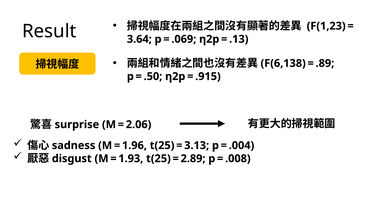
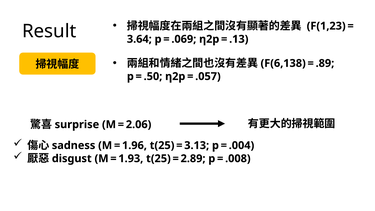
.915: .915 -> .057
